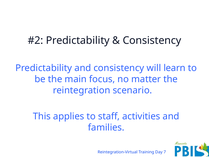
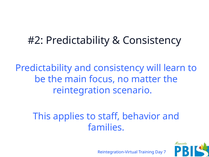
activities: activities -> behavior
